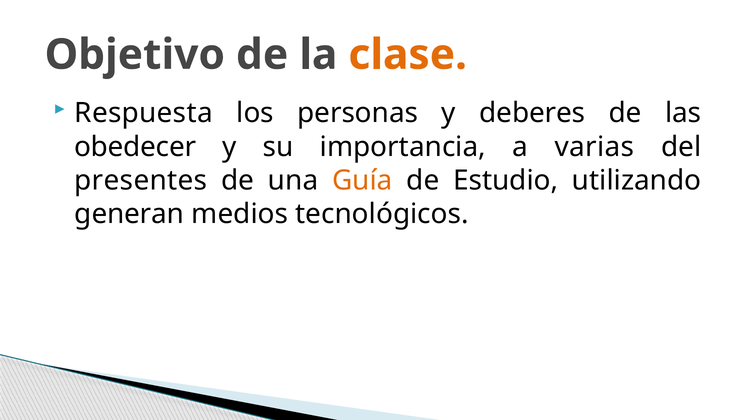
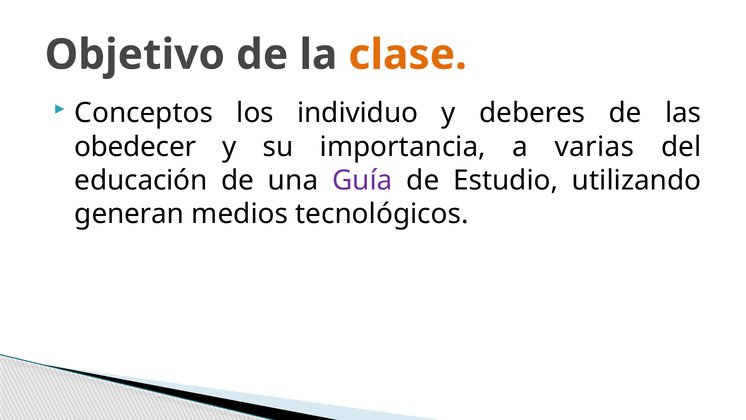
Respuesta: Respuesta -> Conceptos
personas: personas -> individuo
presentes: presentes -> educación
Guía colour: orange -> purple
